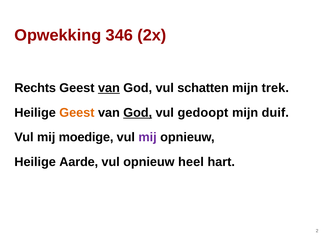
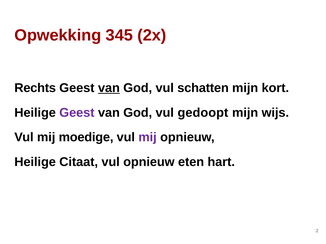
346: 346 -> 345
trek: trek -> kort
Geest at (77, 113) colour: orange -> purple
God at (138, 113) underline: present -> none
duif: duif -> wijs
Aarde: Aarde -> Citaat
heel: heel -> eten
